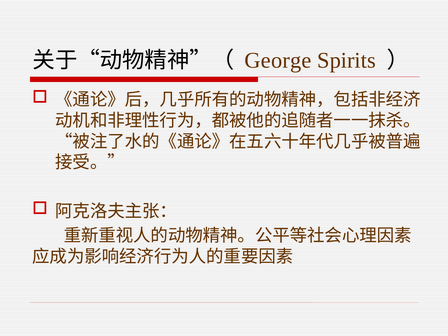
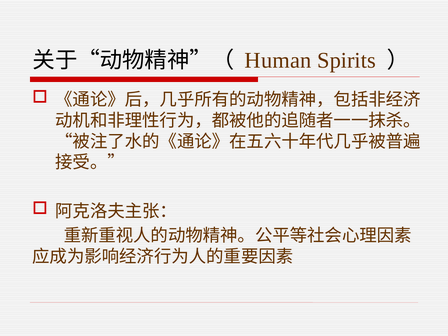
George: George -> Human
